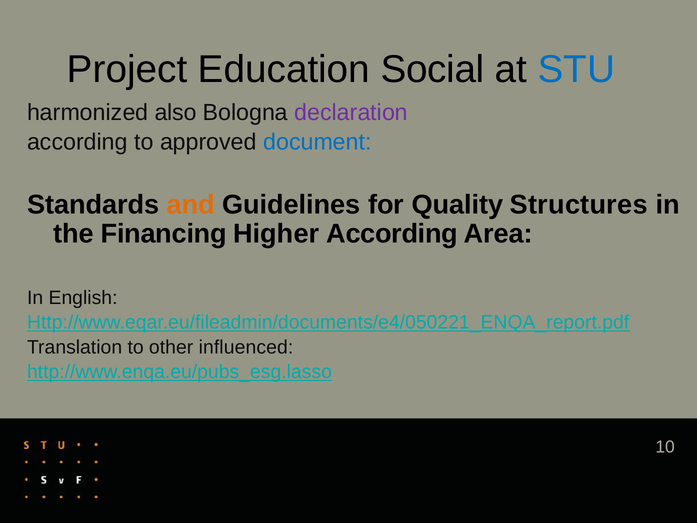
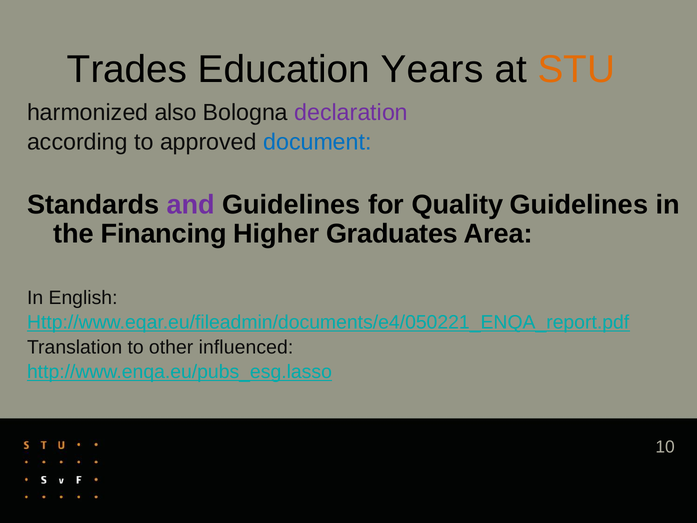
Project: Project -> Trades
Social: Social -> Years
STU colour: blue -> orange
and colour: orange -> purple
Quality Structures: Structures -> Guidelines
Higher According: According -> Graduates
